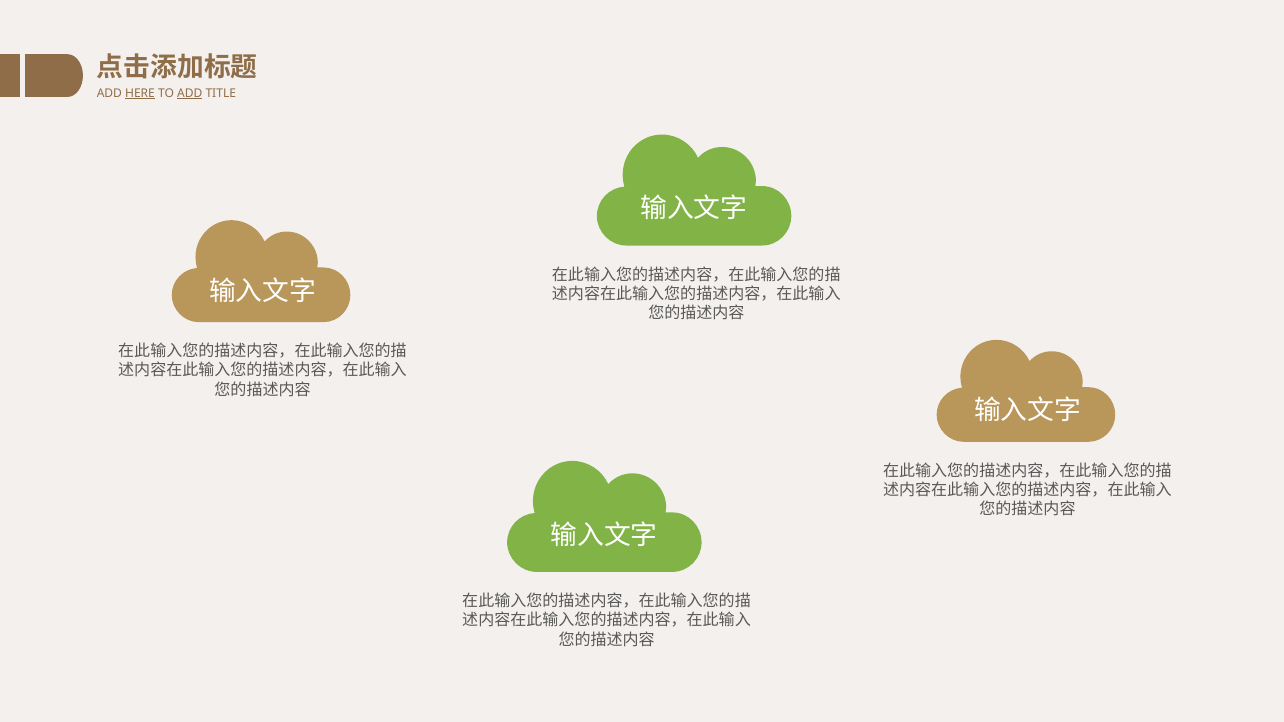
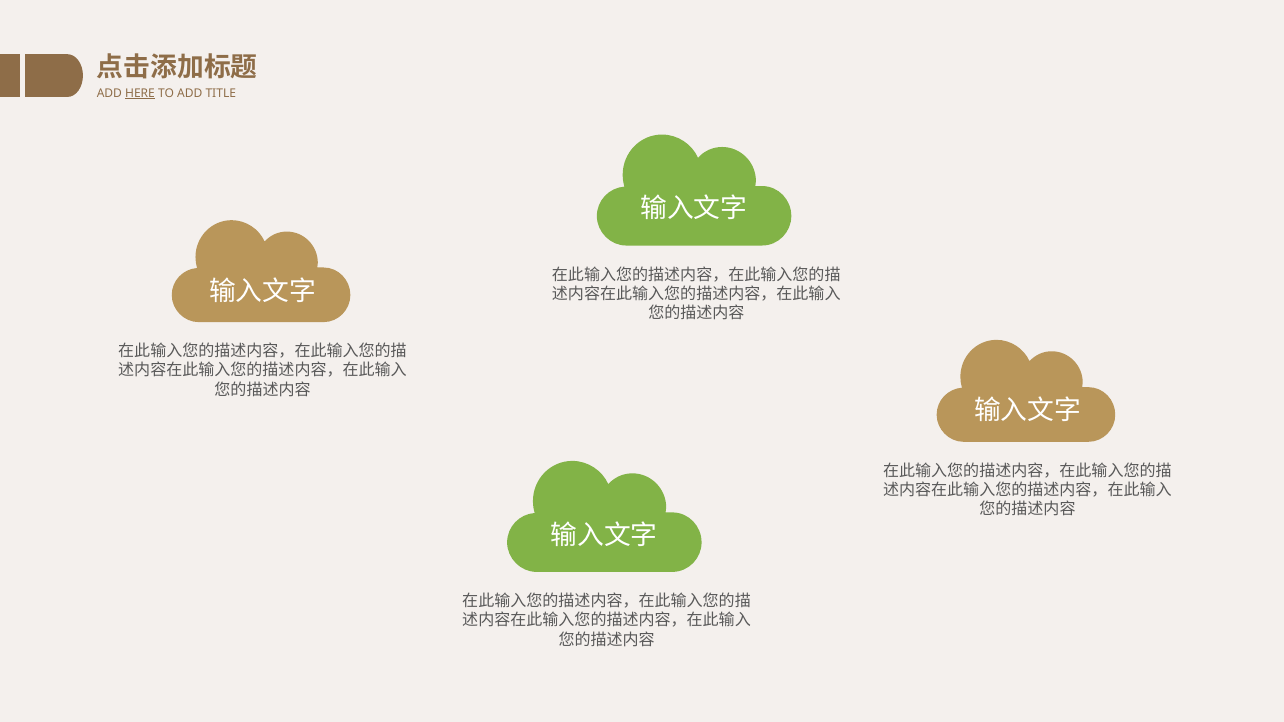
ADD at (190, 93) underline: present -> none
